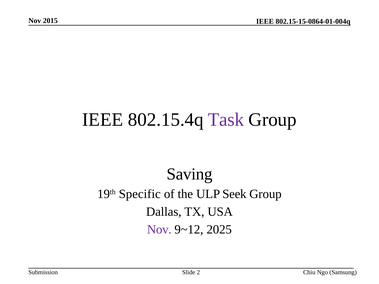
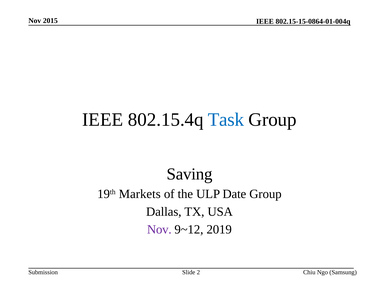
Task colour: purple -> blue
Specific: Specific -> Markets
Seek: Seek -> Date
2025: 2025 -> 2019
